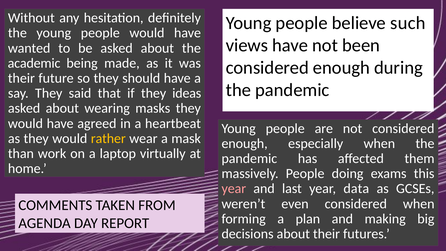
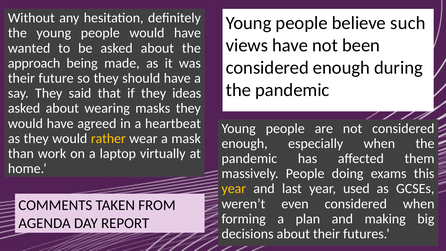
academic: academic -> approach
year at (234, 189) colour: pink -> yellow
data: data -> used
